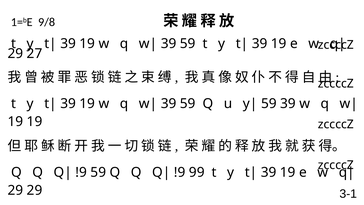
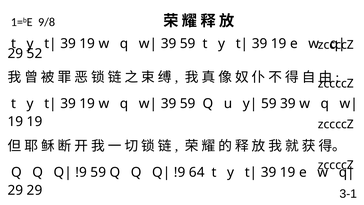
27: 27 -> 52
99: 99 -> 64
